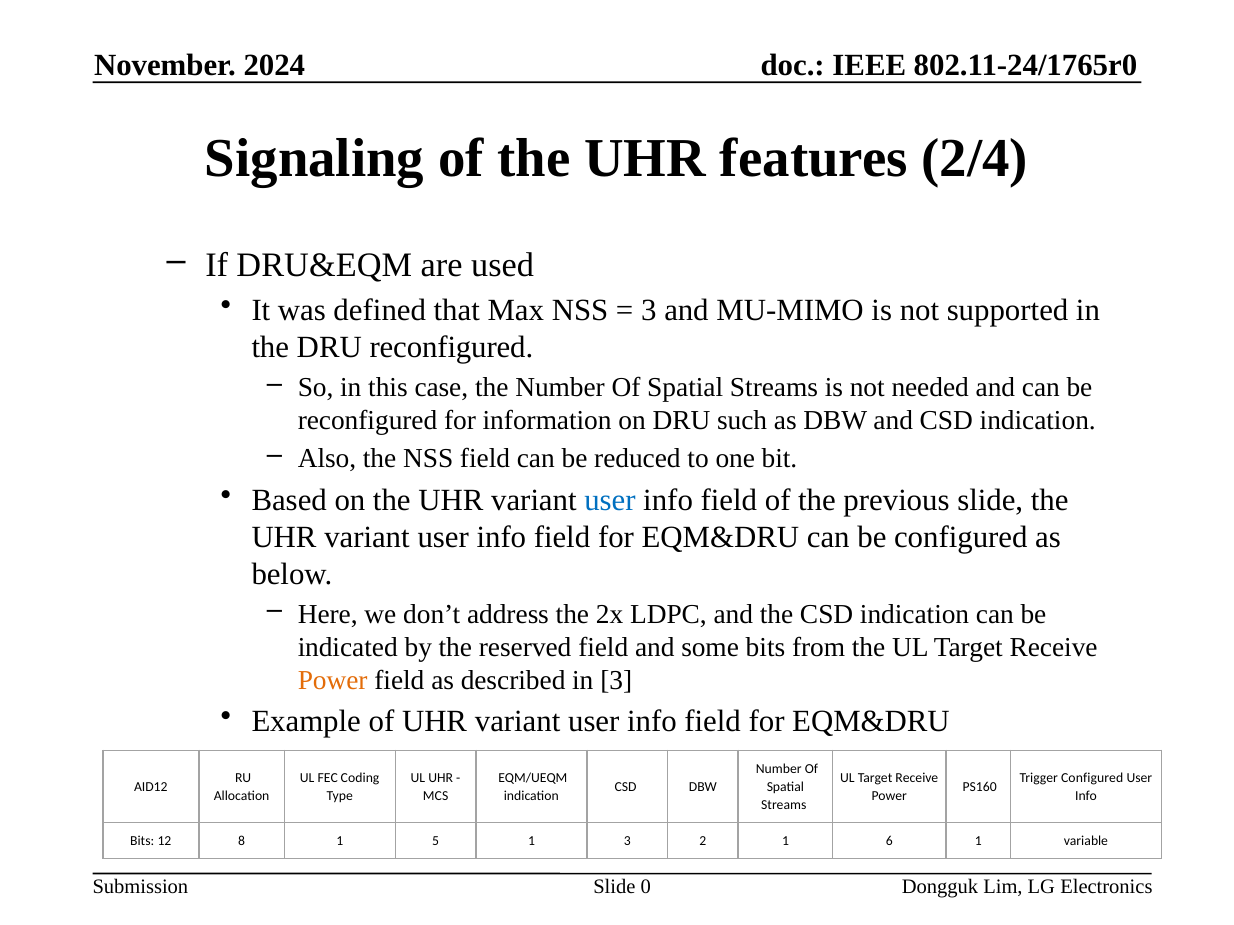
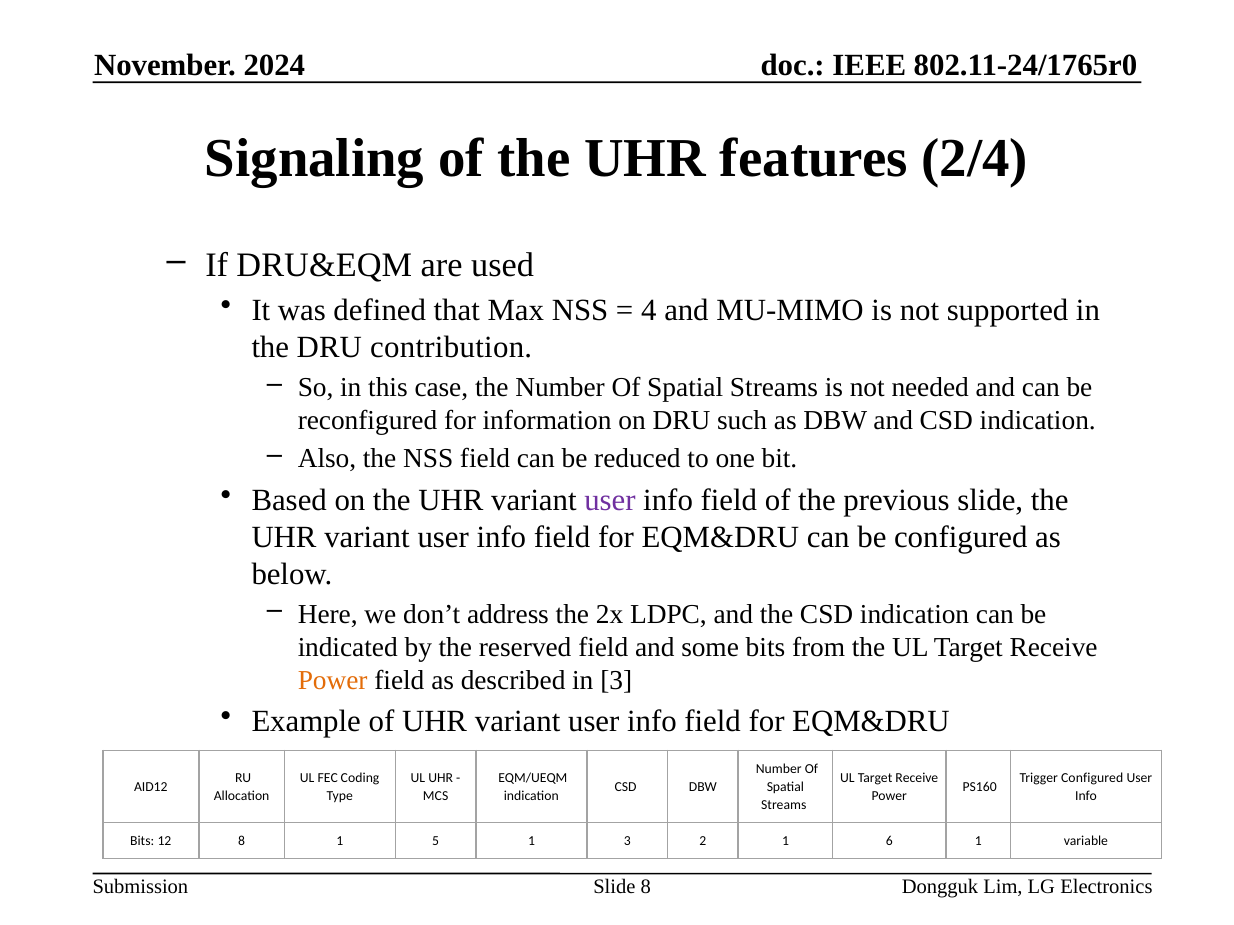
3 at (649, 311): 3 -> 4
DRU reconfigured: reconfigured -> contribution
user at (610, 501) colour: blue -> purple
Slide 0: 0 -> 8
